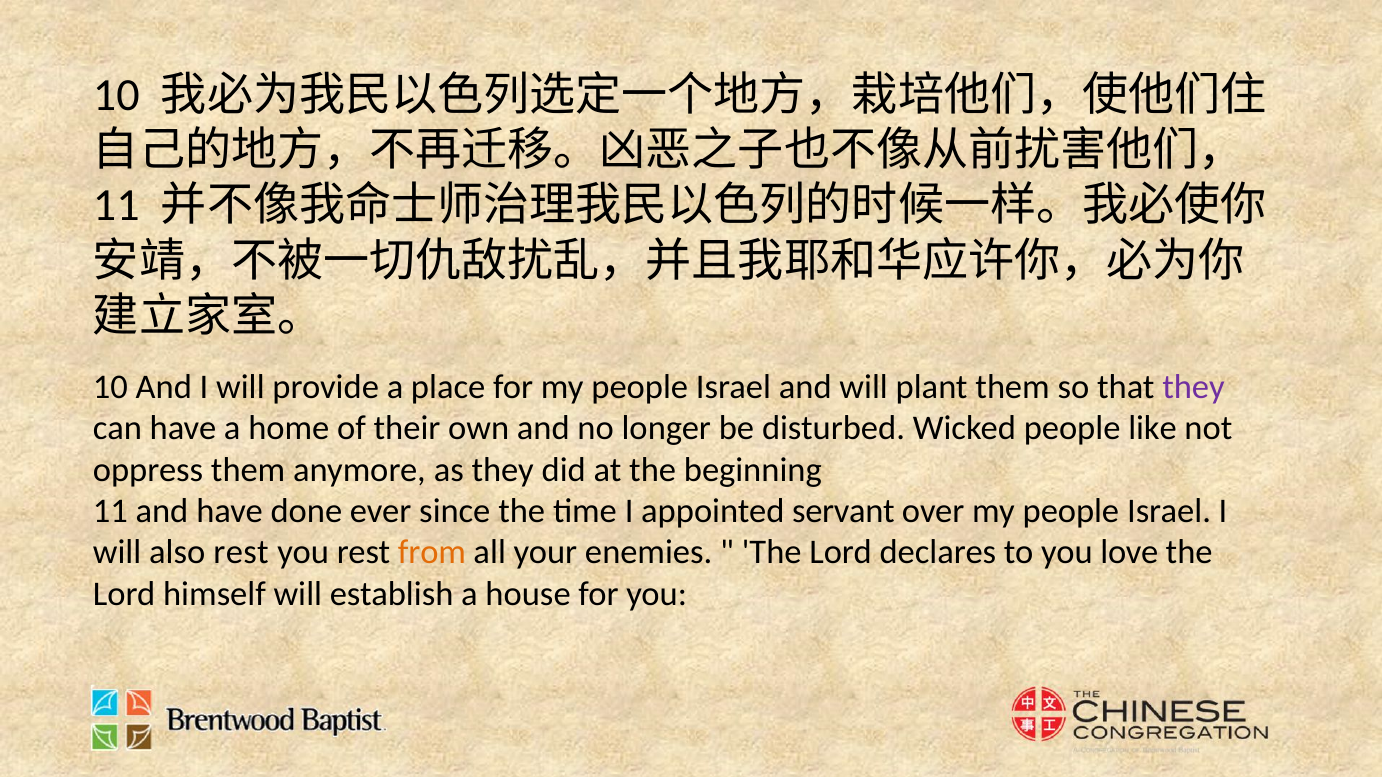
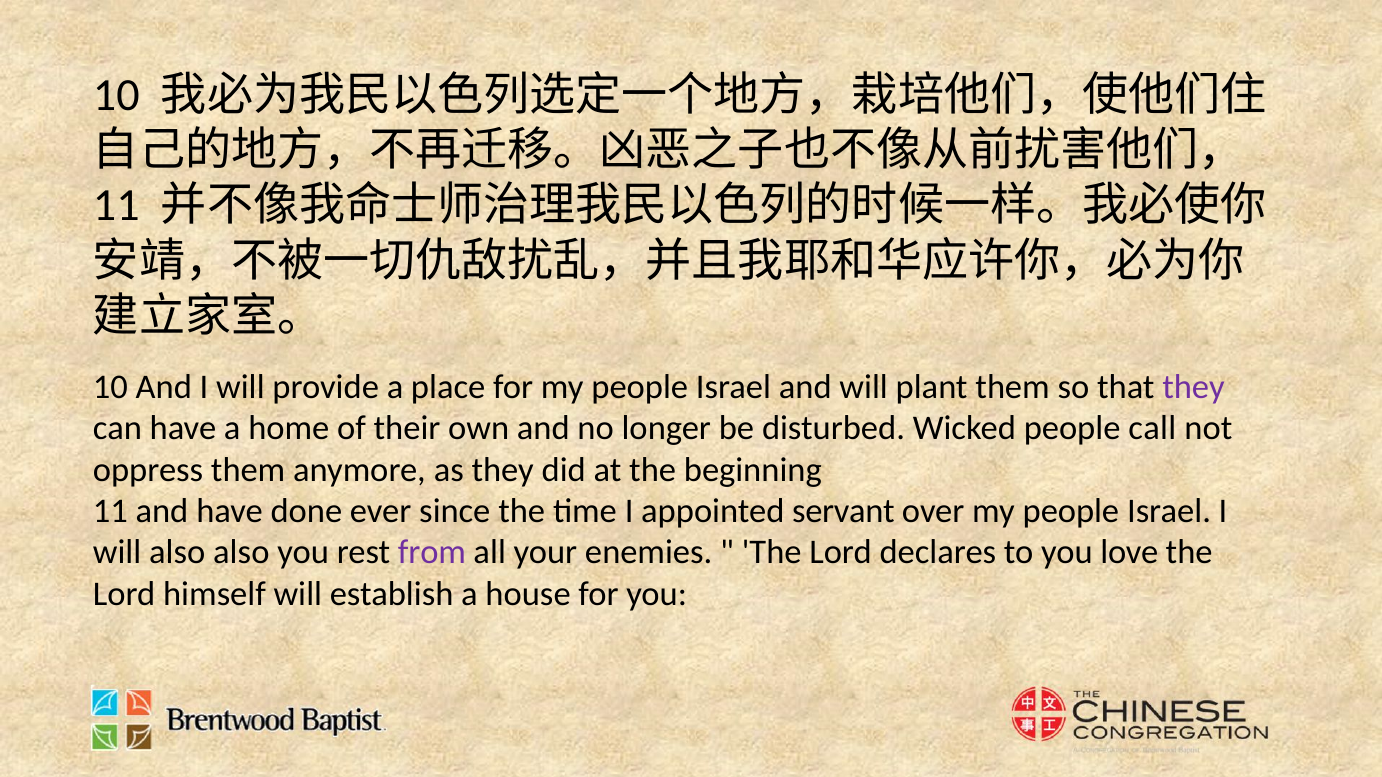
like: like -> call
also rest: rest -> also
from colour: orange -> purple
